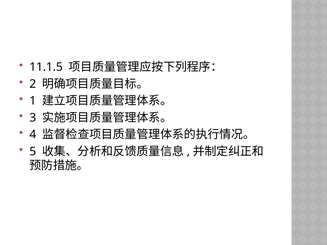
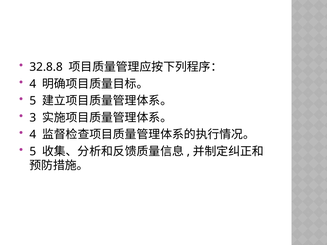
11.1.5: 11.1.5 -> 32.8.8
2 at (33, 84): 2 -> 4
1 at (33, 101): 1 -> 5
